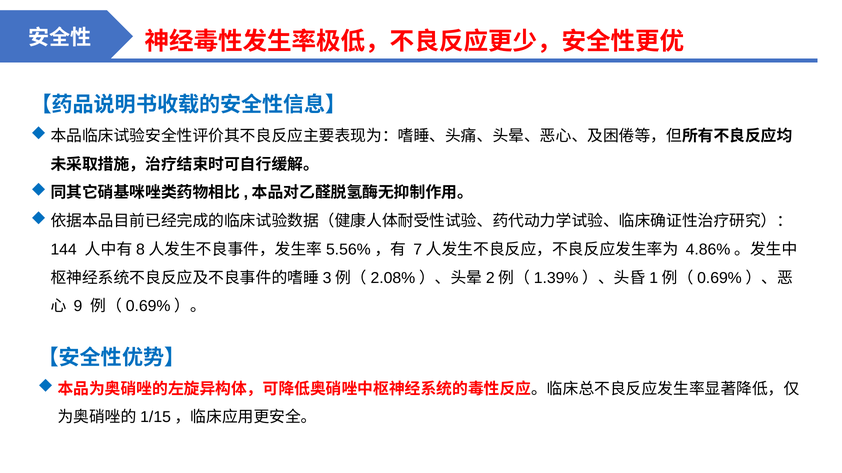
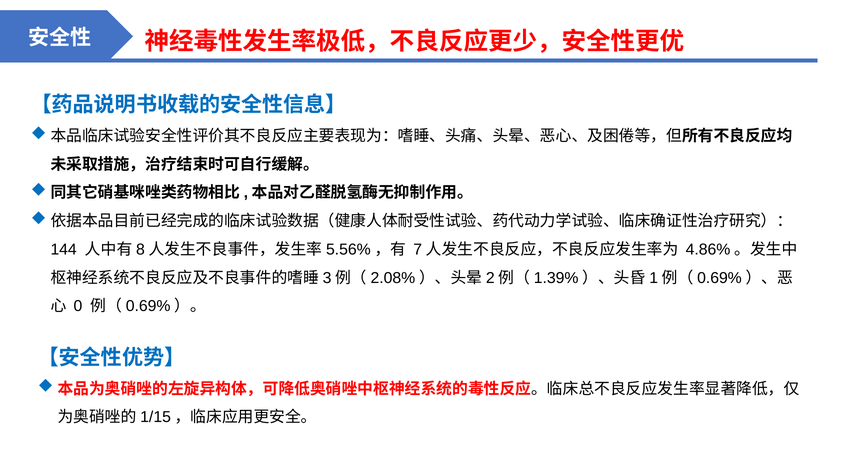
9: 9 -> 0
